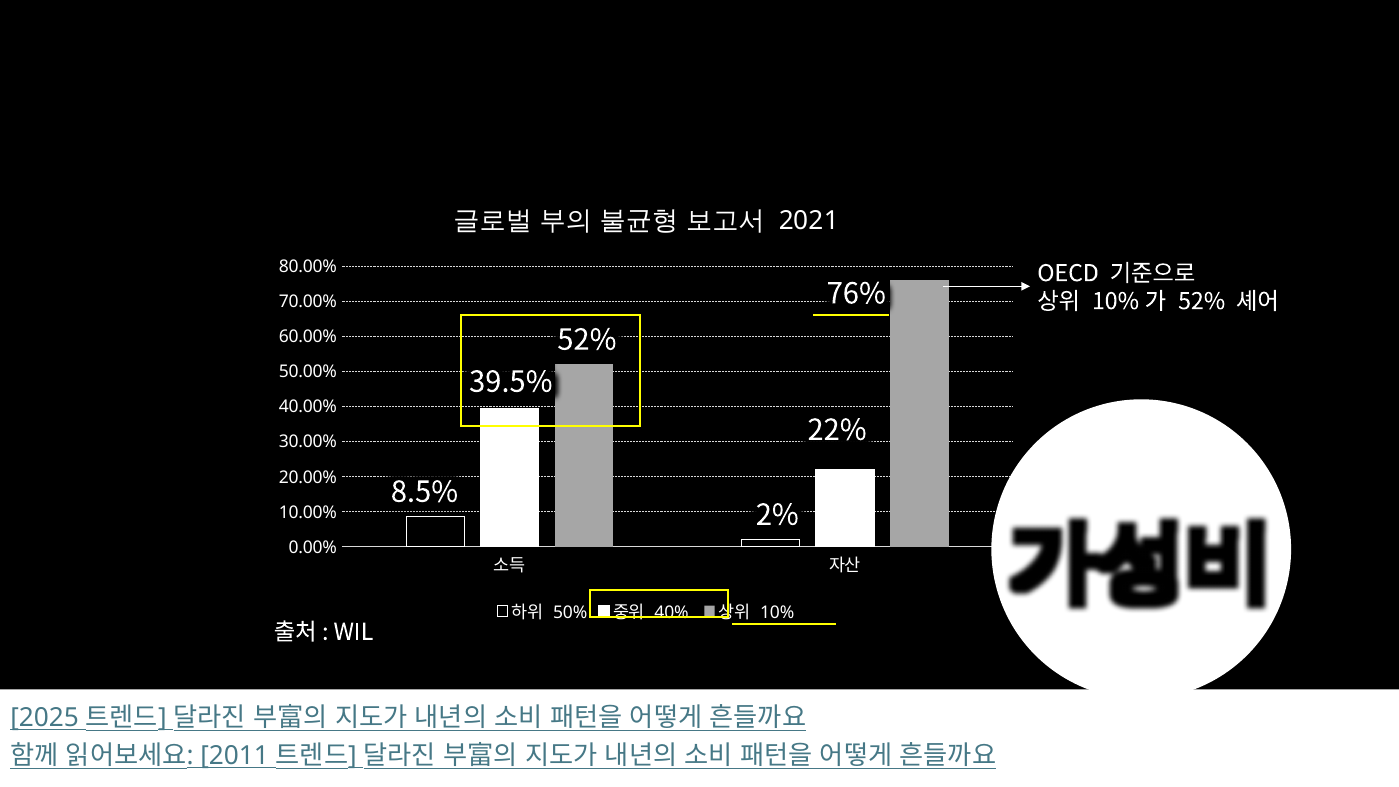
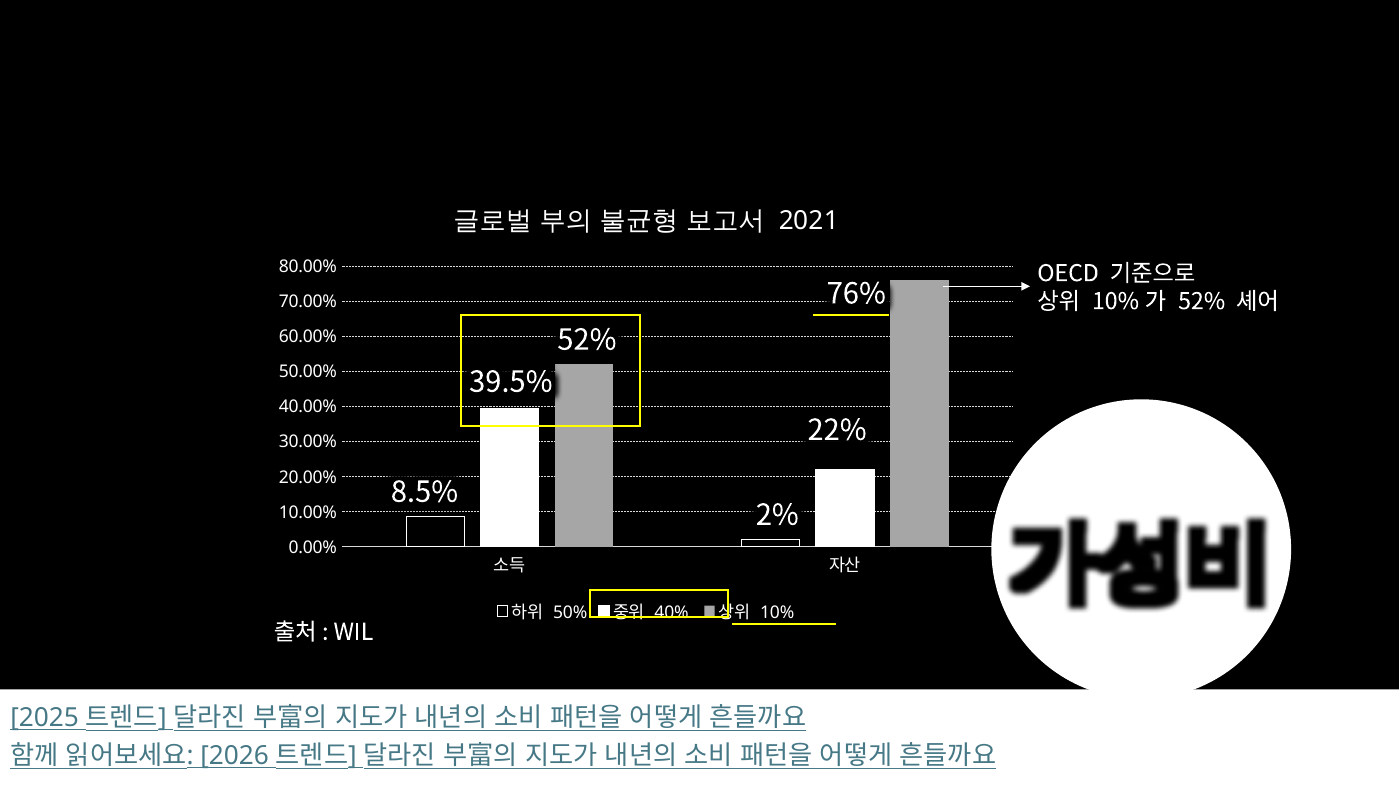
2011: 2011 -> 2026
